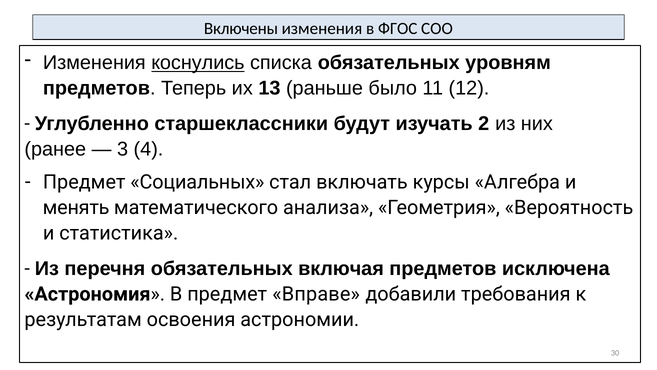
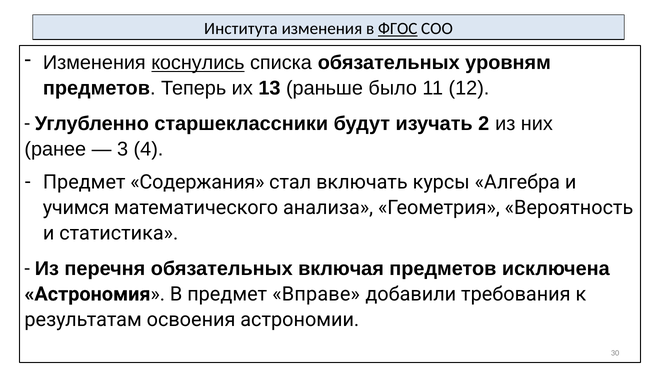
Включены: Включены -> Института
ФГОС underline: none -> present
Социальных: Социальных -> Содержания
менять: менять -> учимся
